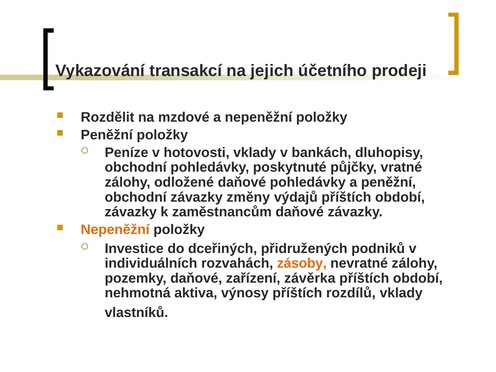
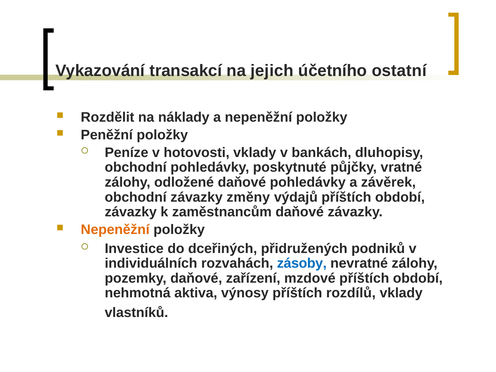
prodeji: prodeji -> ostatní
mzdové: mzdové -> náklady
a peněžní: peněžní -> závěrek
zásoby colour: orange -> blue
závěrka: závěrka -> mzdové
